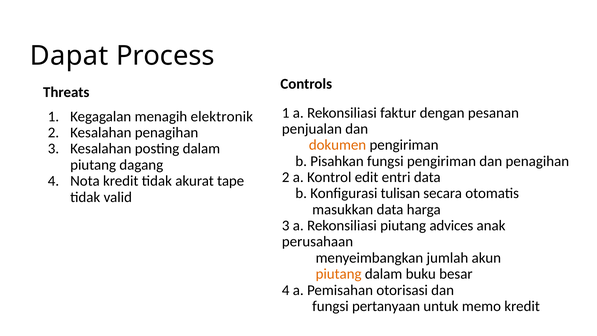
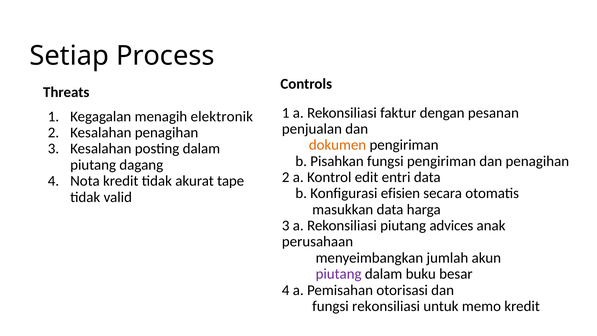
Dapat: Dapat -> Setiap
tulisan: tulisan -> efisien
piutang at (339, 274) colour: orange -> purple
fungsi pertanyaan: pertanyaan -> rekonsiliasi
